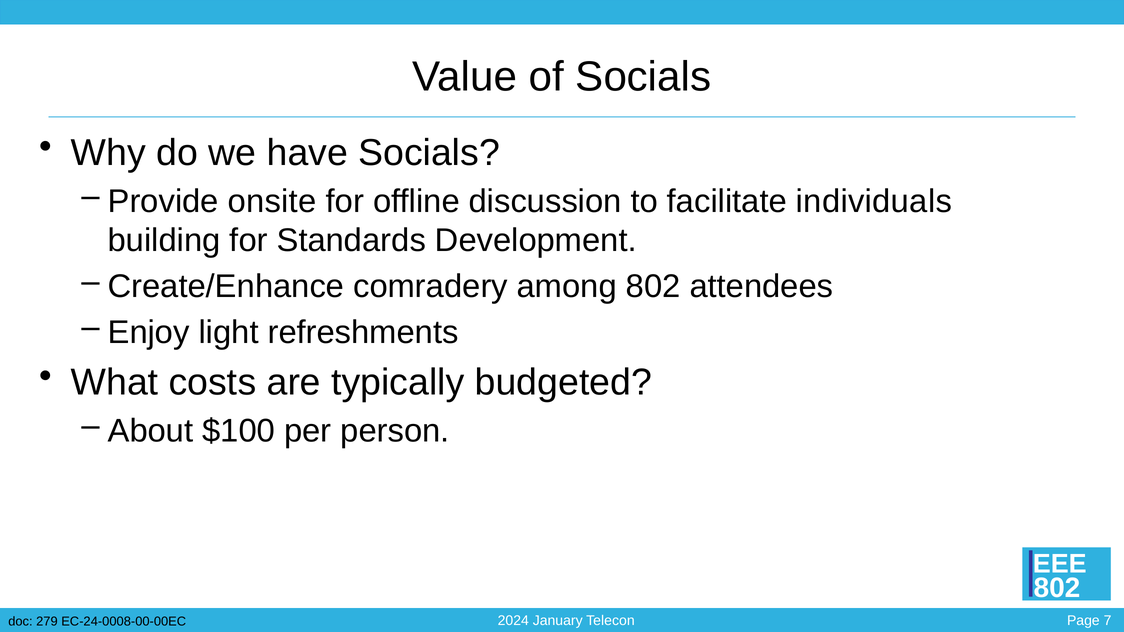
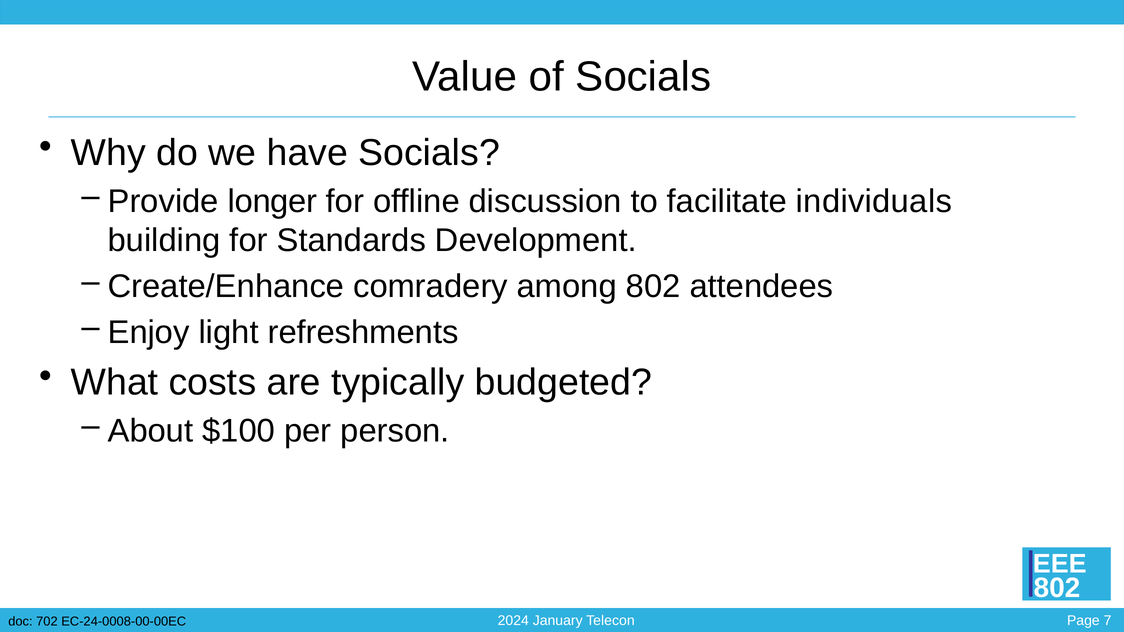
onsite: onsite -> longer
279: 279 -> 702
